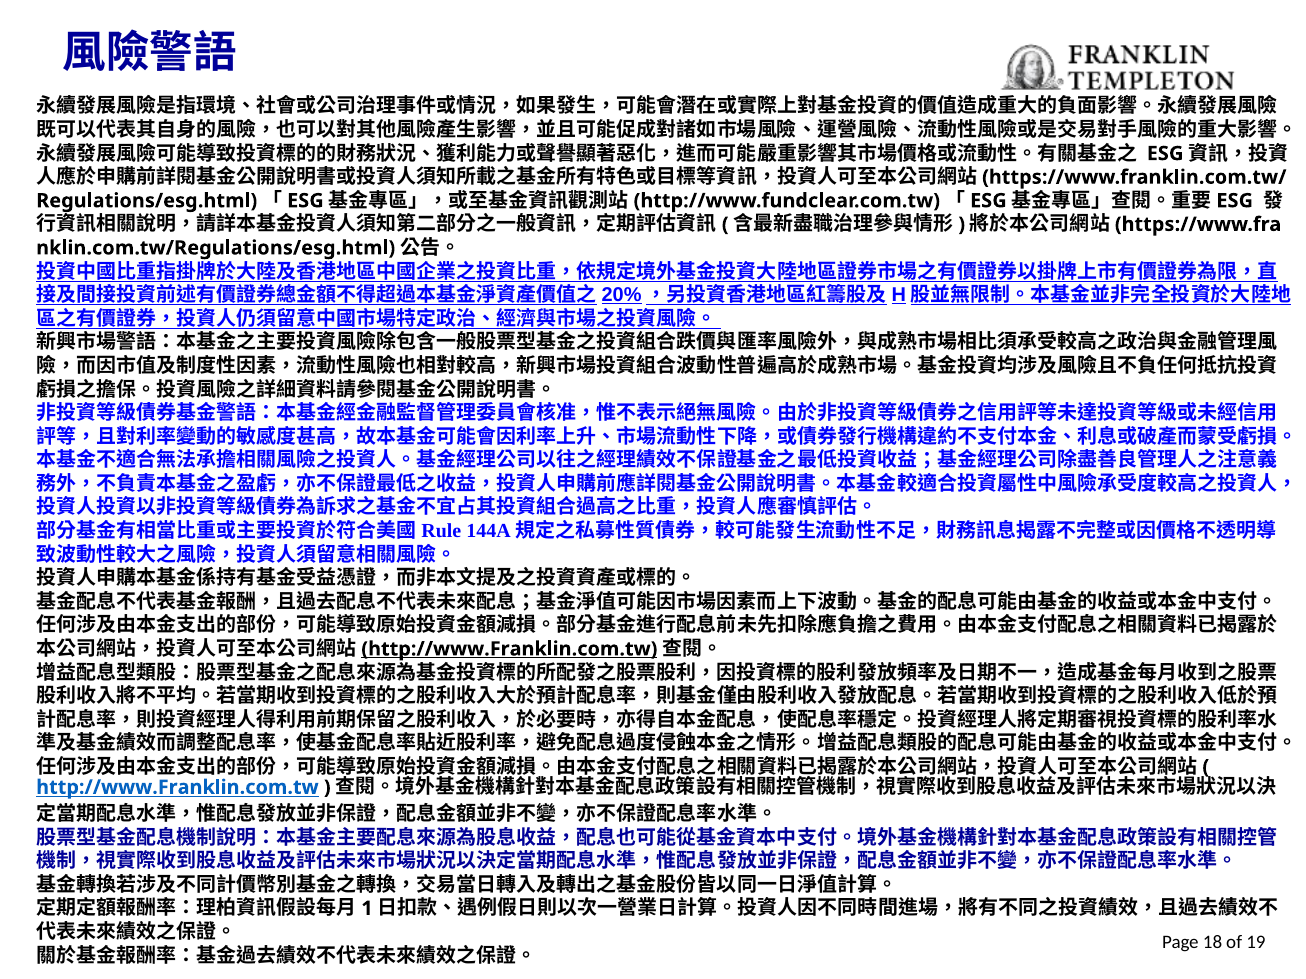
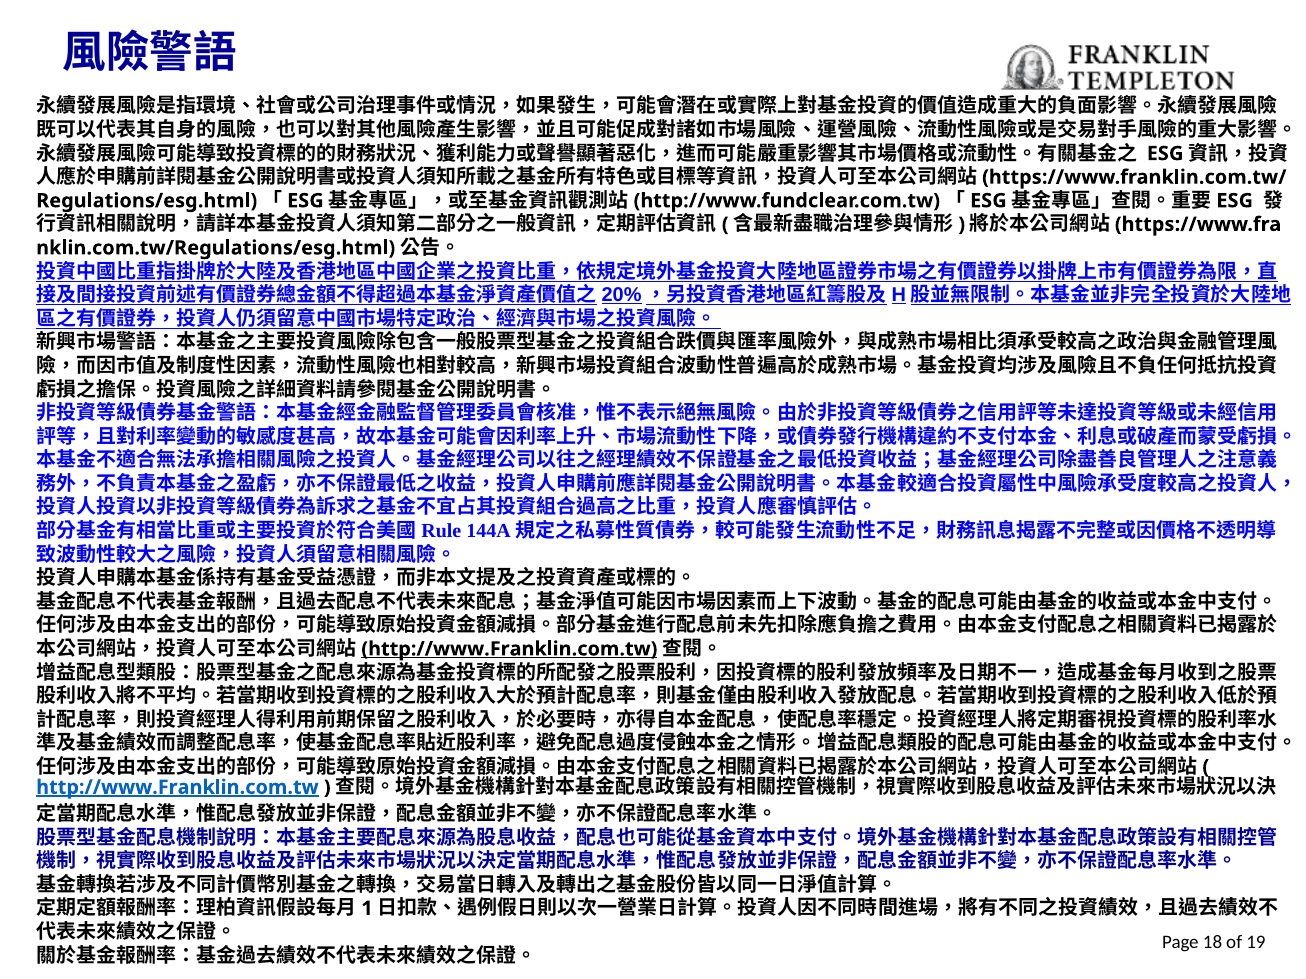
http://www.Franklin.com.tw at (177, 788) underline: none -> present
